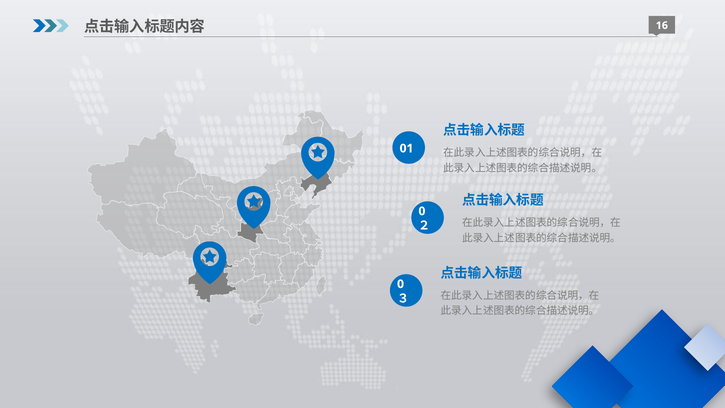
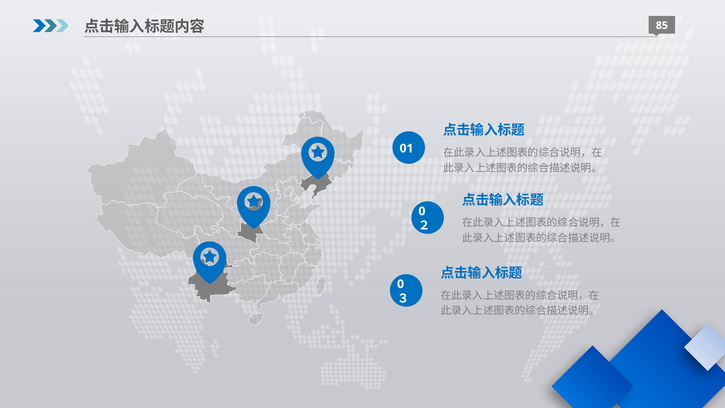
16: 16 -> 85
